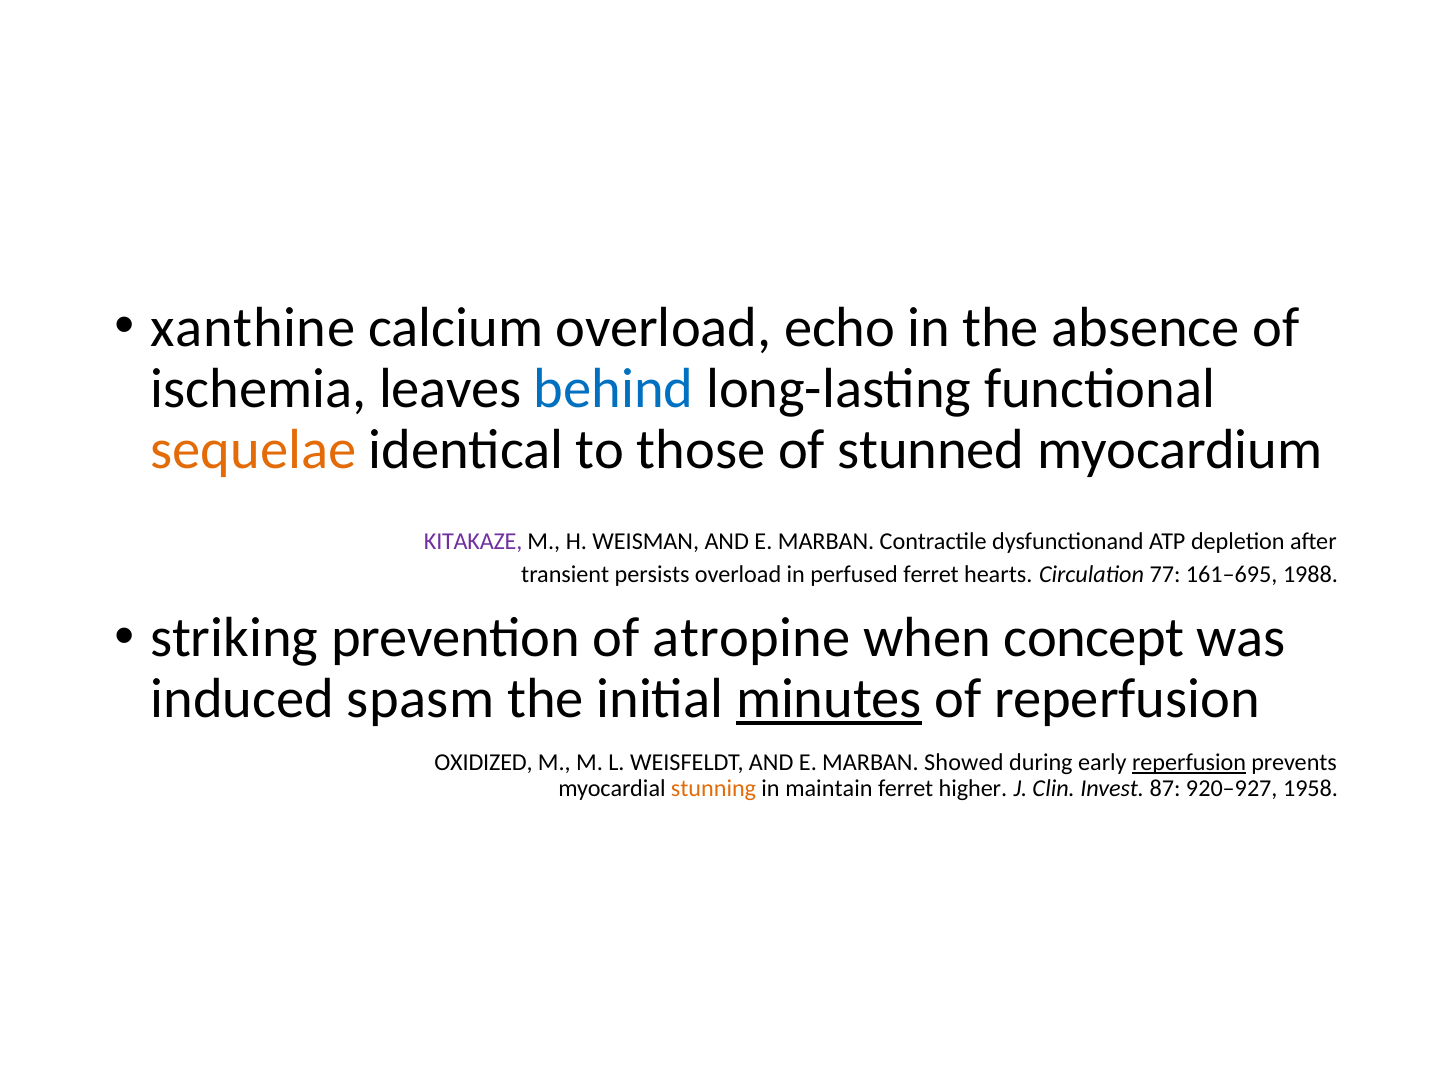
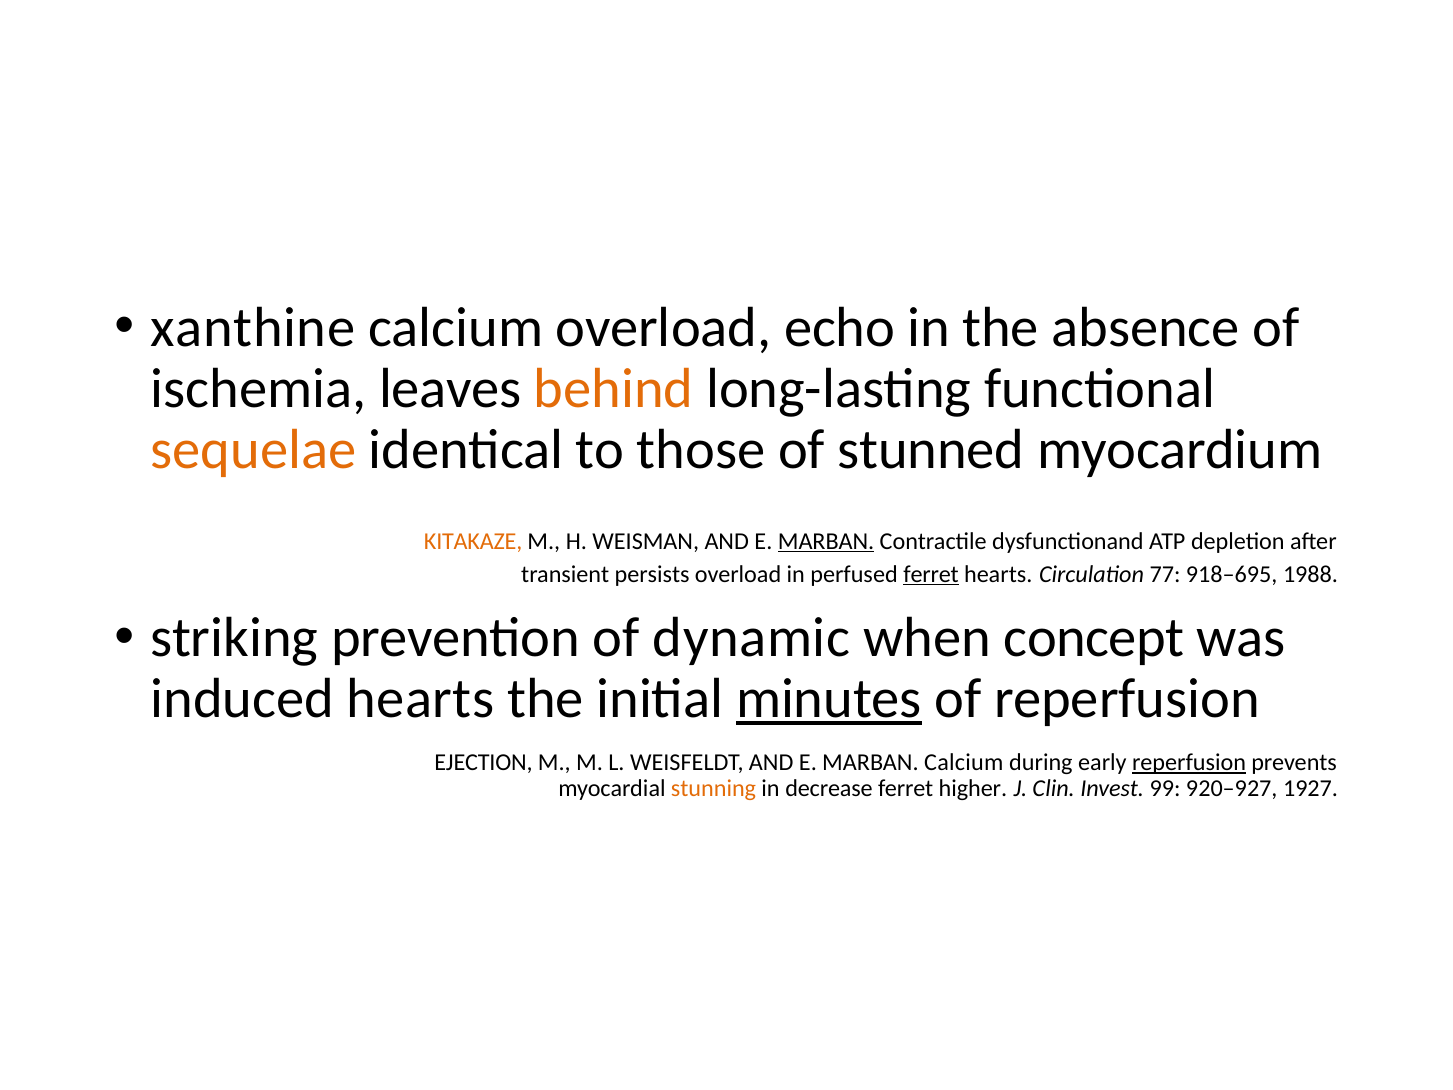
behind colour: blue -> orange
KITAKAZE colour: purple -> orange
MARBAN at (826, 541) underline: none -> present
ferret at (931, 574) underline: none -> present
161–695: 161–695 -> 918–695
atropine: atropine -> dynamic
induced spasm: spasm -> hearts
OXIDIZED: OXIDIZED -> EJECTION
MARBAN Showed: Showed -> Calcium
maintain: maintain -> decrease
87: 87 -> 99
1958: 1958 -> 1927
